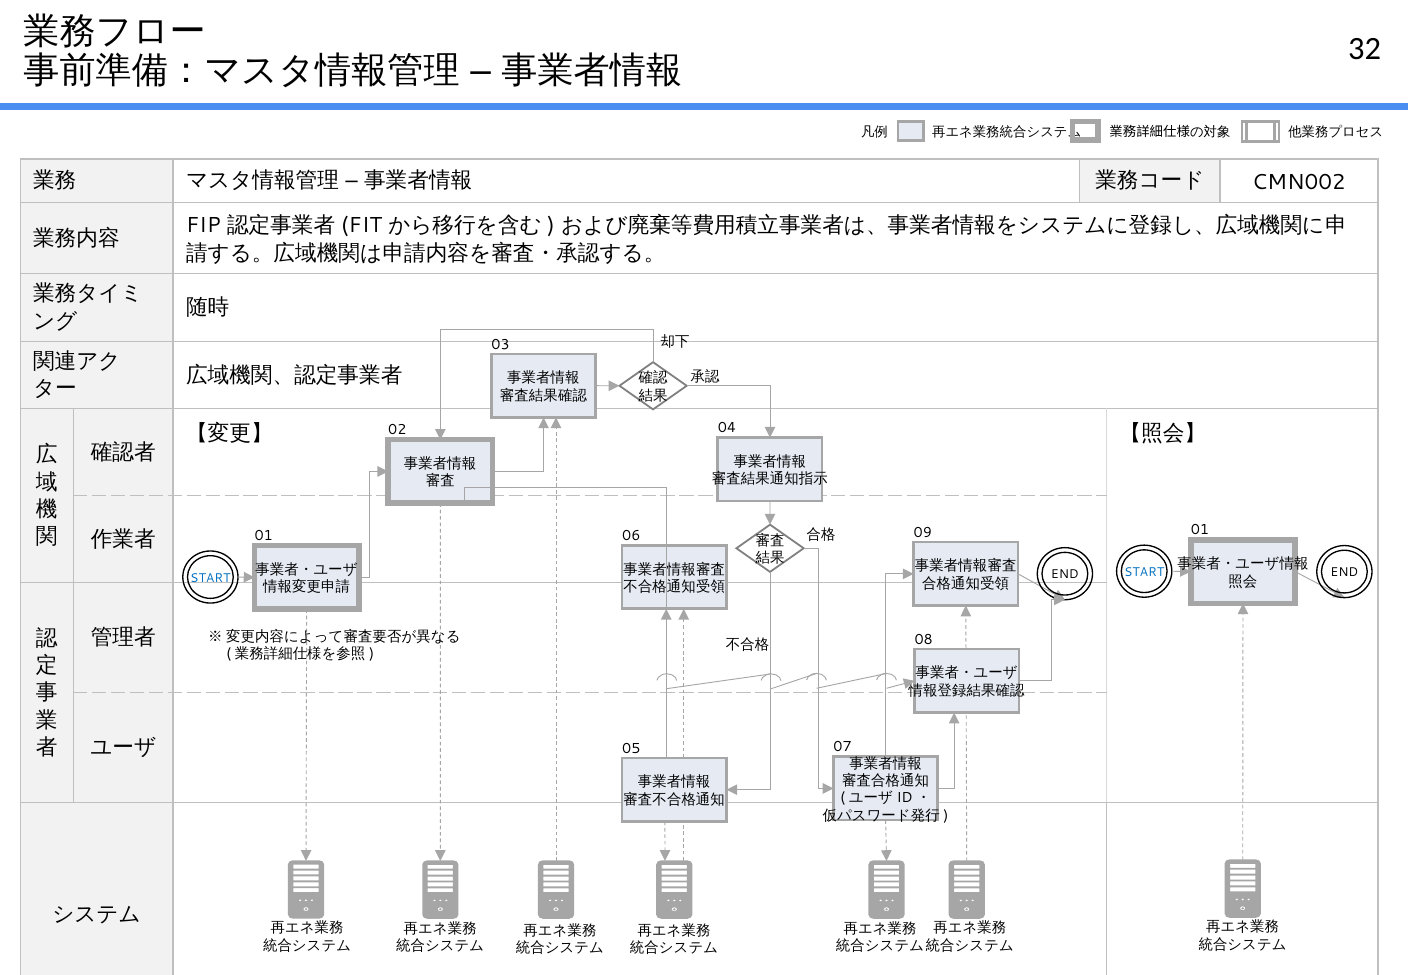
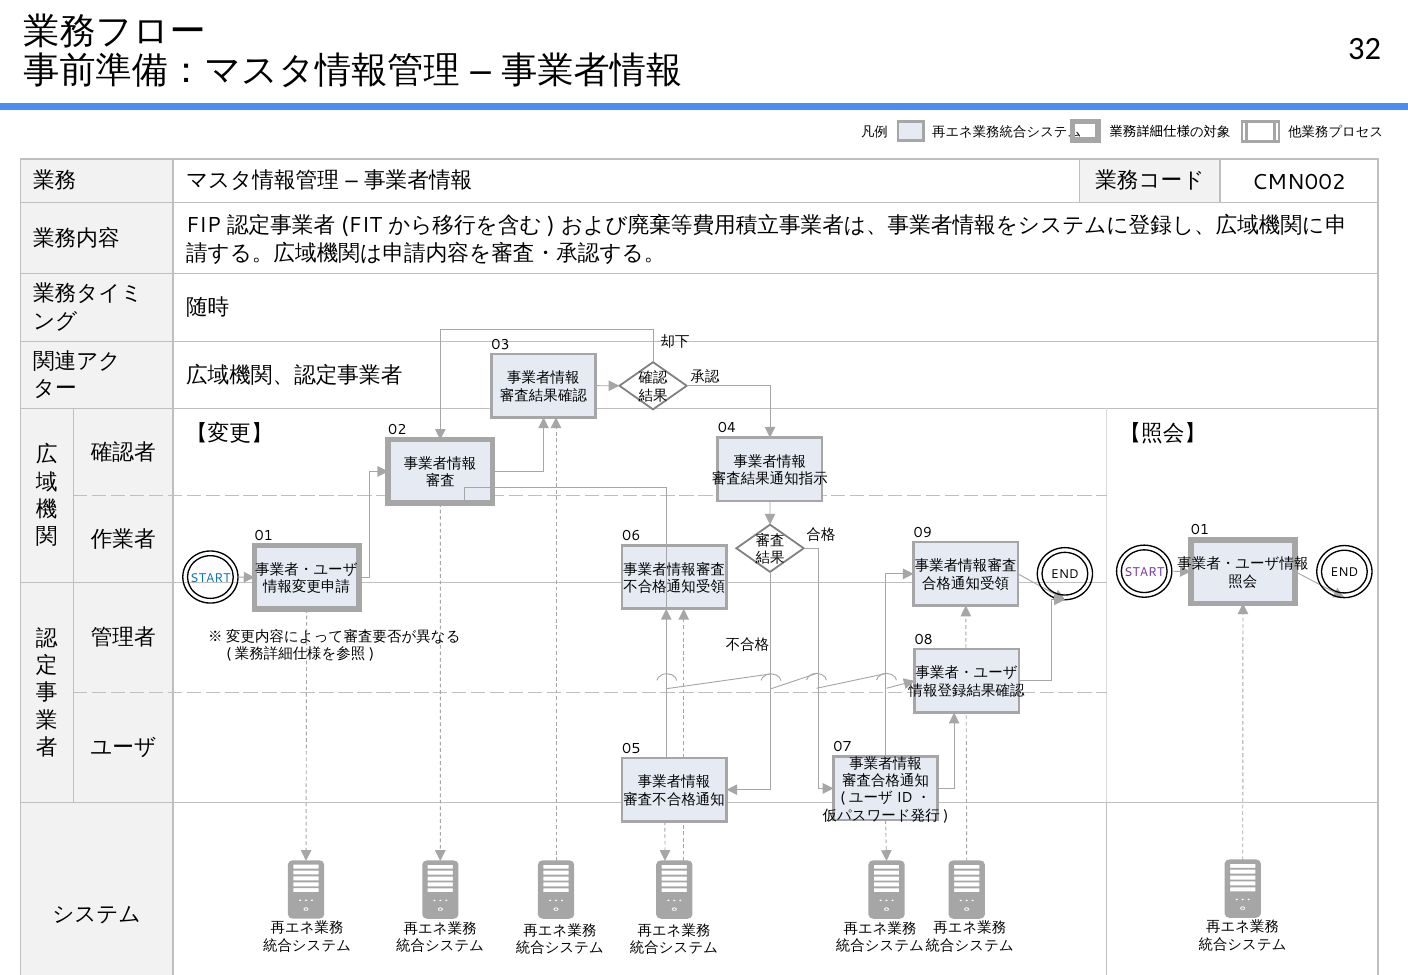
START at (1144, 572) colour: blue -> purple
